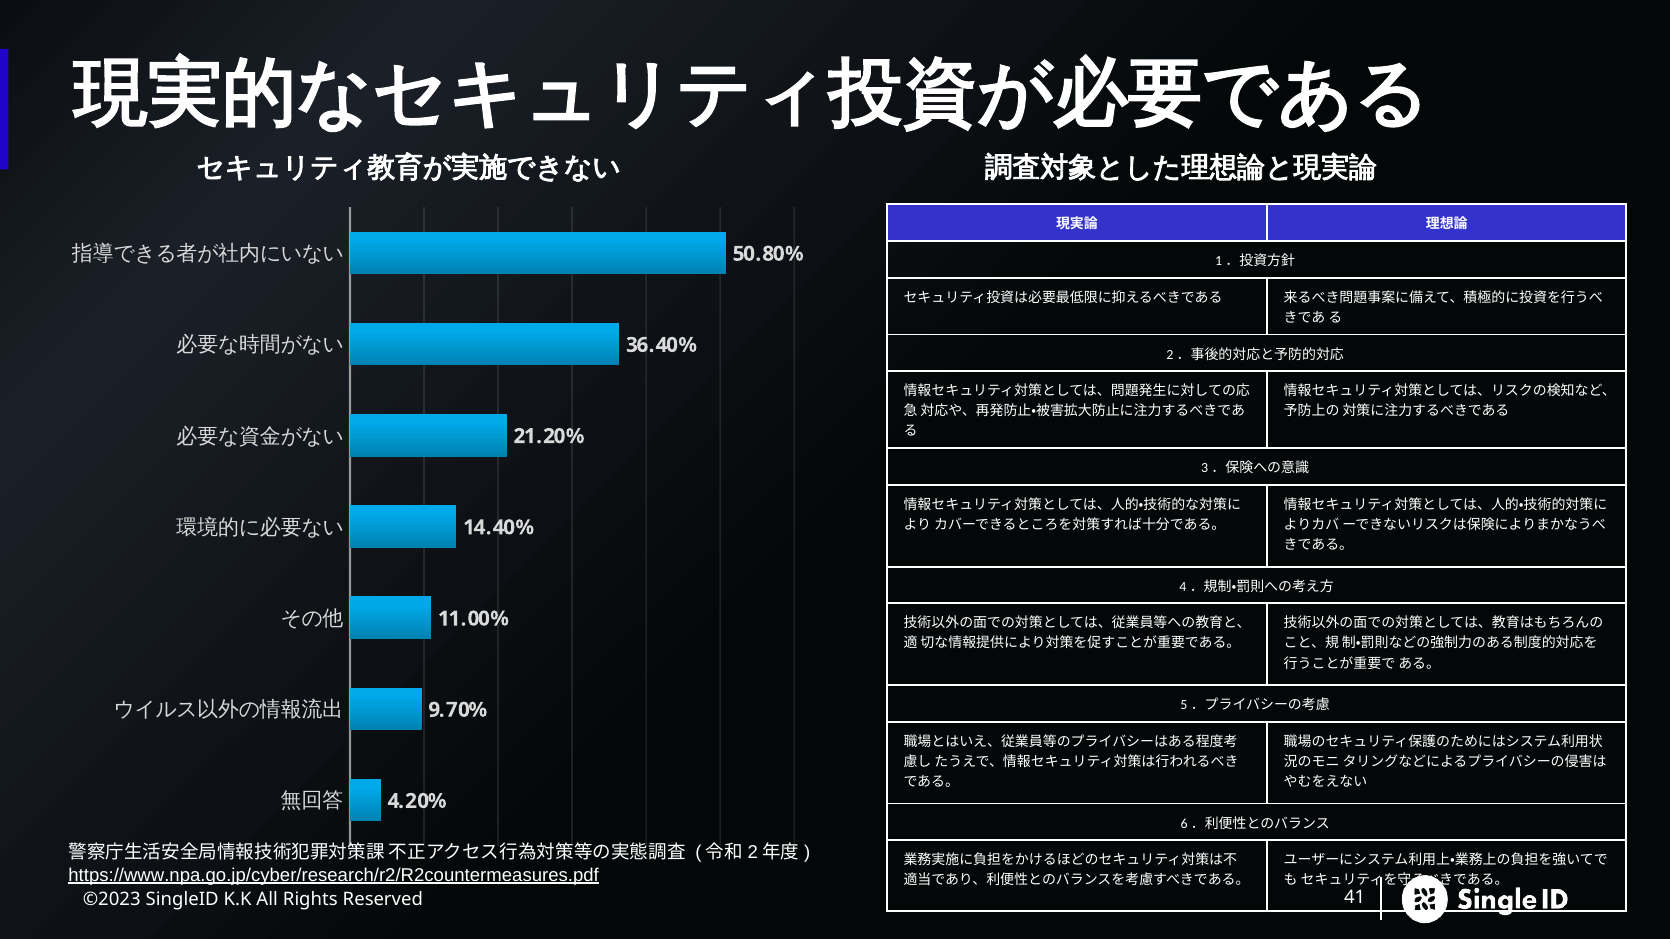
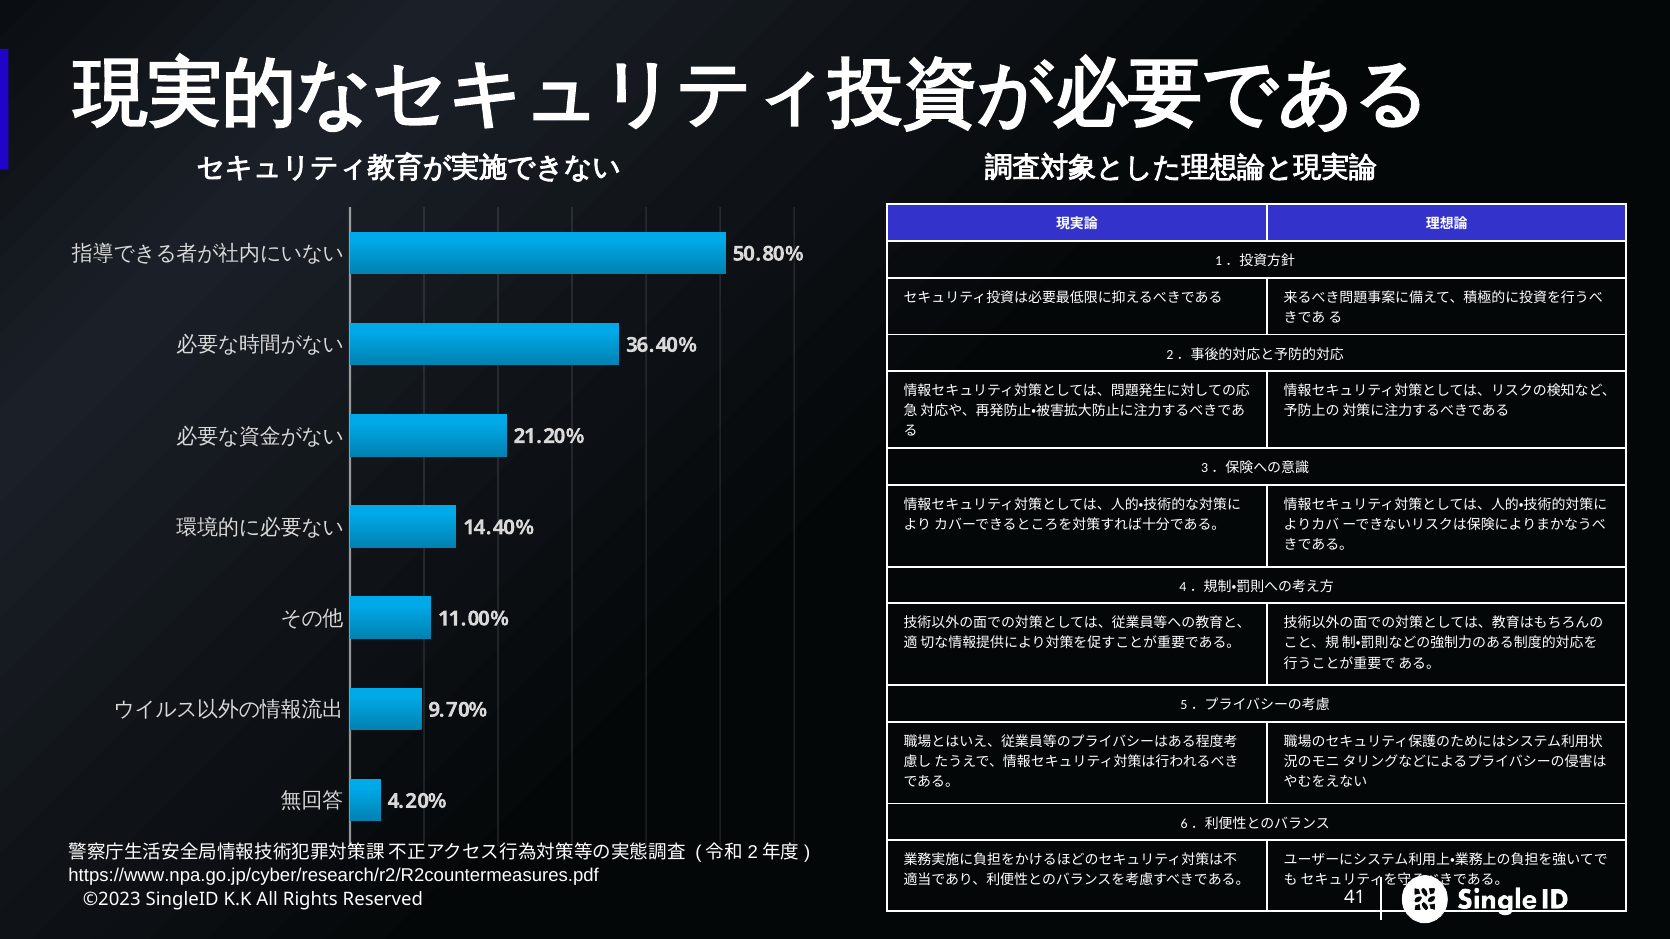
https://www.npa.go.jp/cyber/research/r2/R2countermeasures.pdf underline: present -> none
